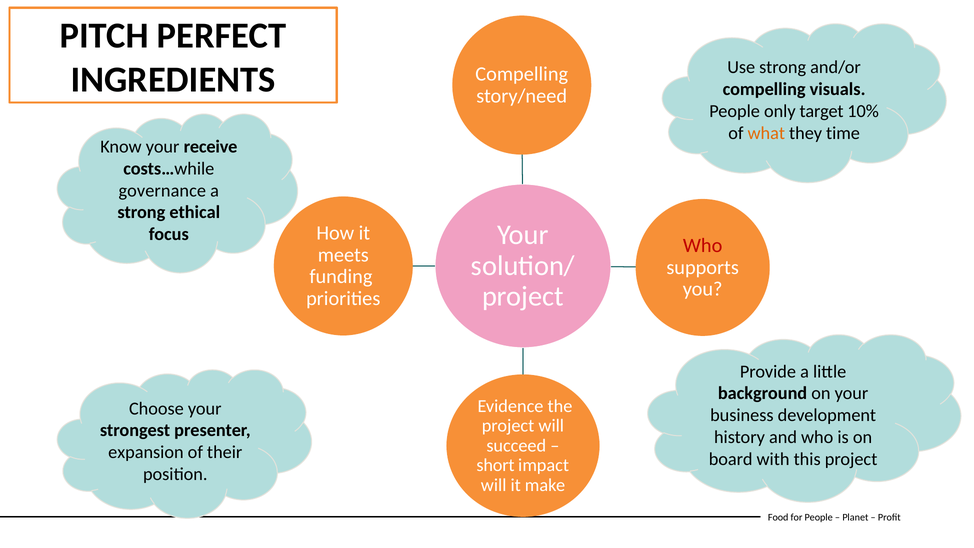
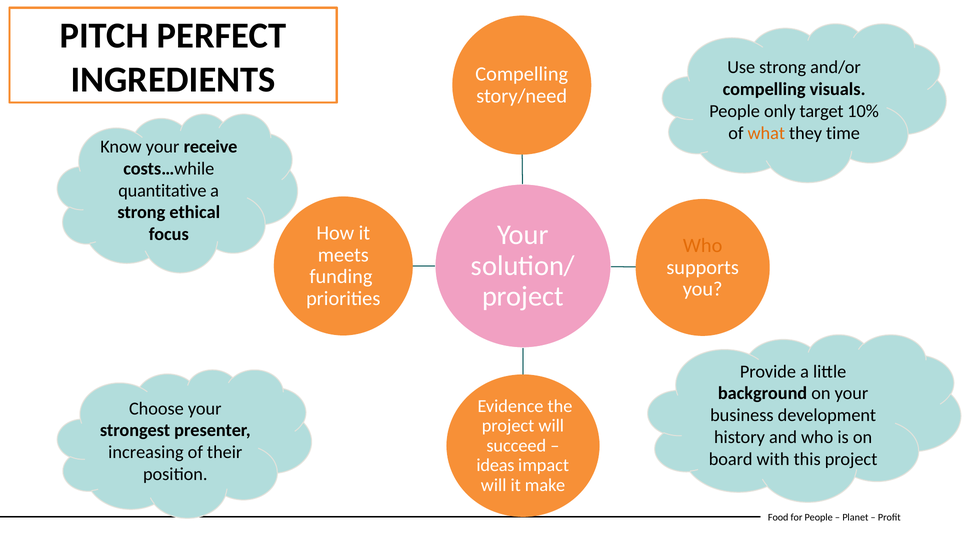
governance: governance -> quantitative
Who at (703, 245) colour: red -> orange
expansion: expansion -> increasing
short: short -> ideas
